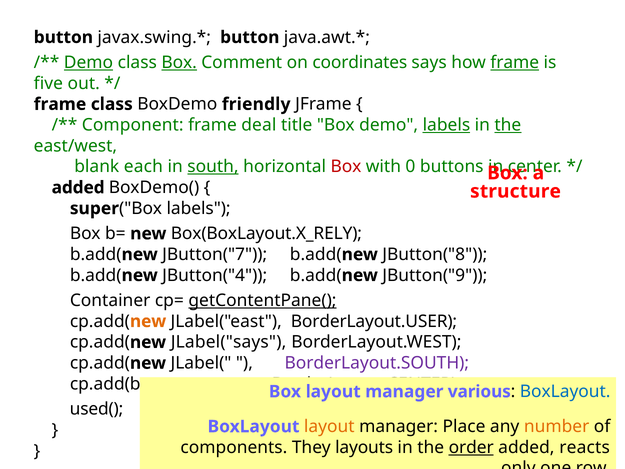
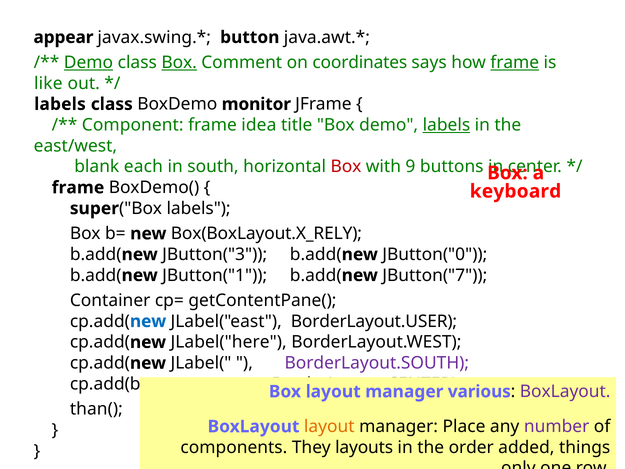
button at (63, 37): button -> appear
five: five -> like
frame at (60, 104): frame -> labels
friendly: friendly -> monitor
deal: deal -> idea
the at (508, 125) underline: present -> none
south underline: present -> none
0: 0 -> 9
added at (78, 187): added -> frame
structure: structure -> keyboard
JButton("7: JButton("7 -> JButton("3
JButton("8: JButton("8 -> JButton("0
JButton("4: JButton("4 -> JButton("1
JButton("9: JButton("9 -> JButton("7
getContentPane( underline: present -> none
new at (148, 321) colour: orange -> blue
JLabel("says: JLabel("says -> JLabel("here
BoxLayout at (565, 391) colour: blue -> purple
used(: used( -> than(
number colour: orange -> purple
order underline: present -> none
reacts: reacts -> things
